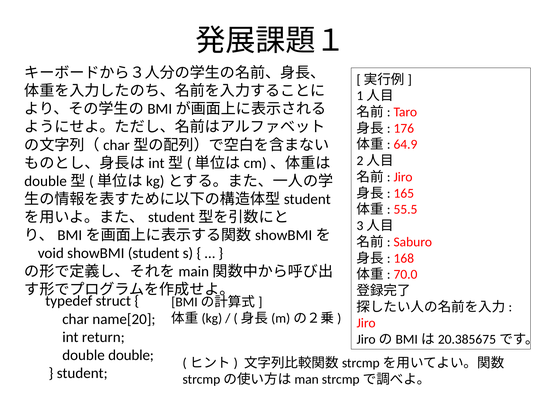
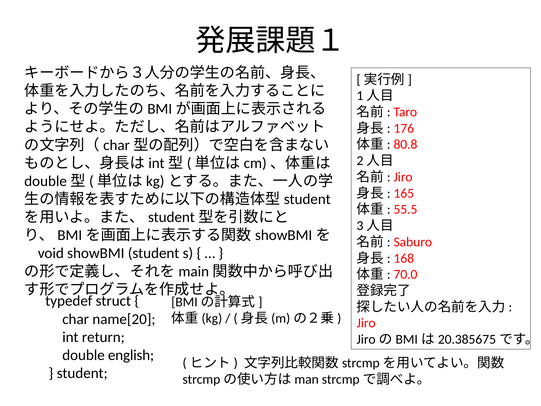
64.9: 64.9 -> 80.8
double double: double -> english
